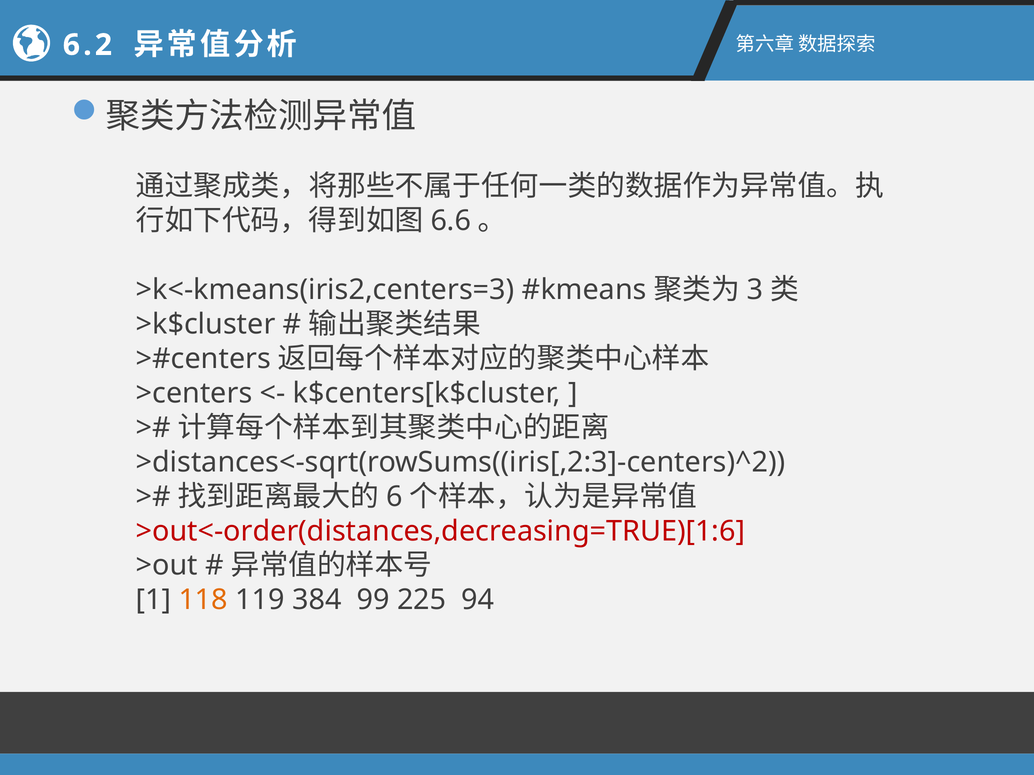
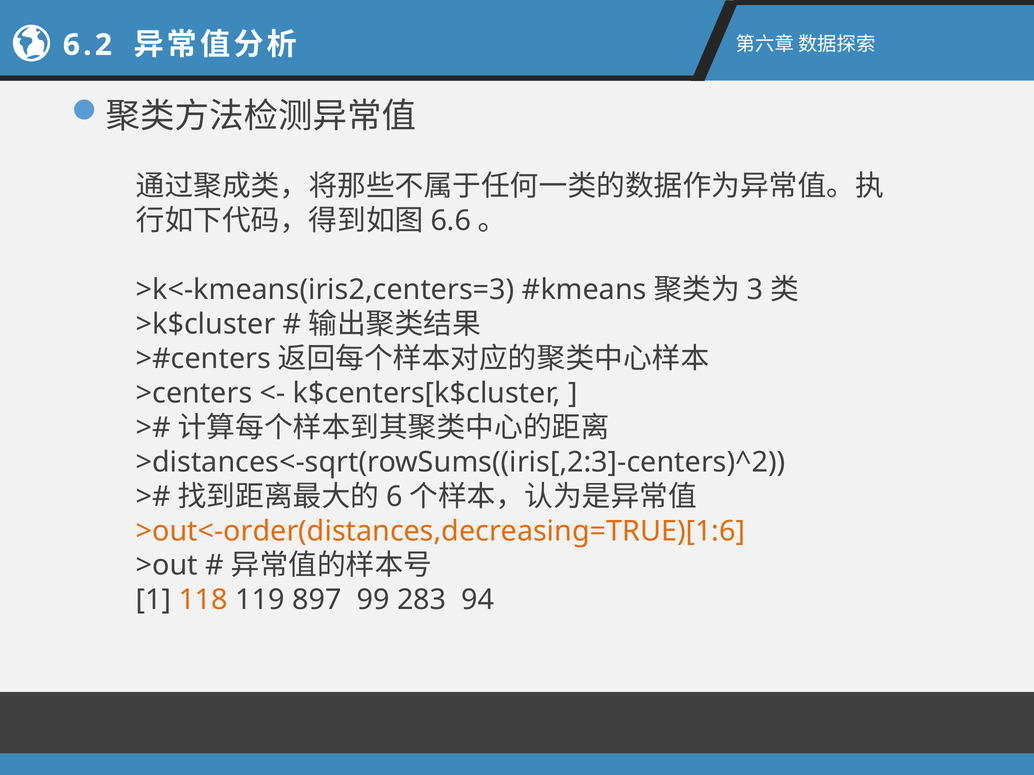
>out<-order(distances,decreasing=TRUE)[1:6 colour: red -> orange
384: 384 -> 897
225: 225 -> 283
